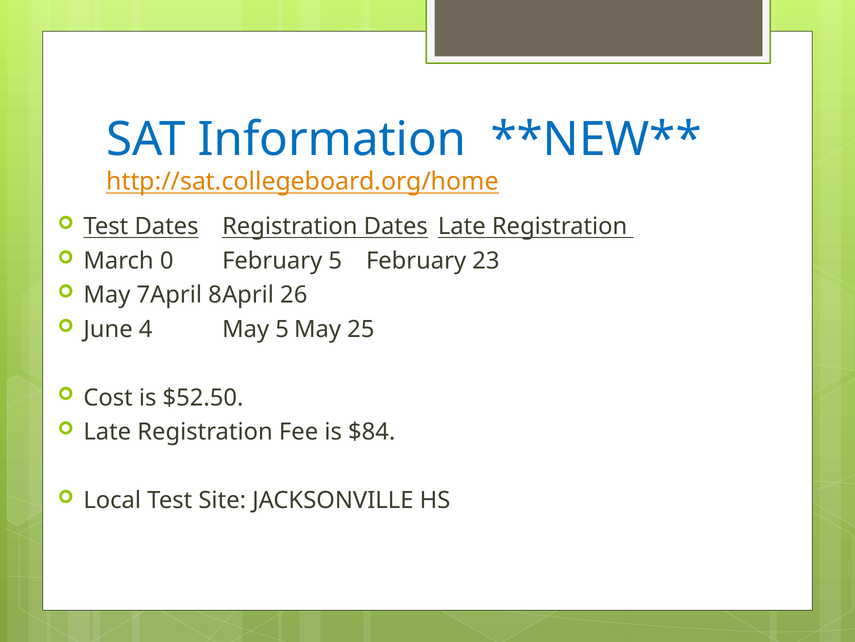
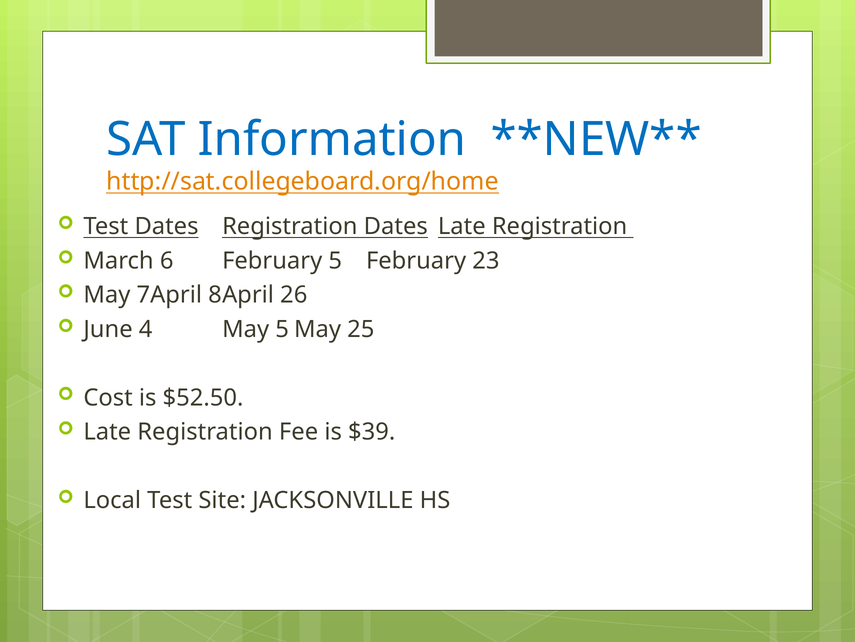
0: 0 -> 6
$84: $84 -> $39
